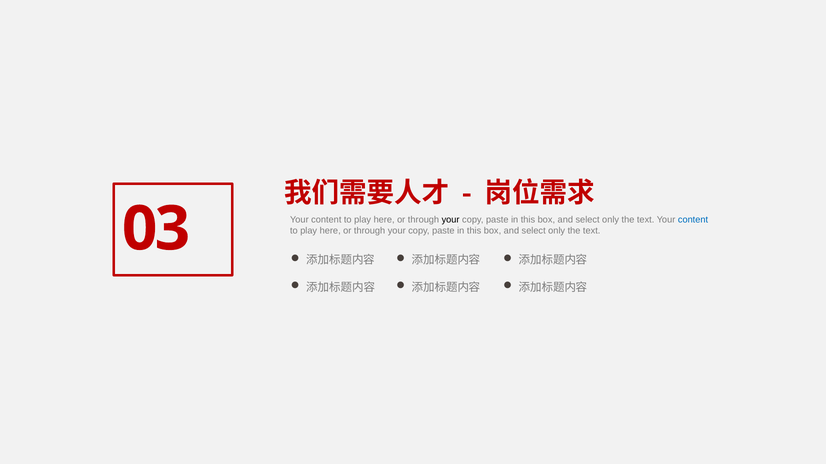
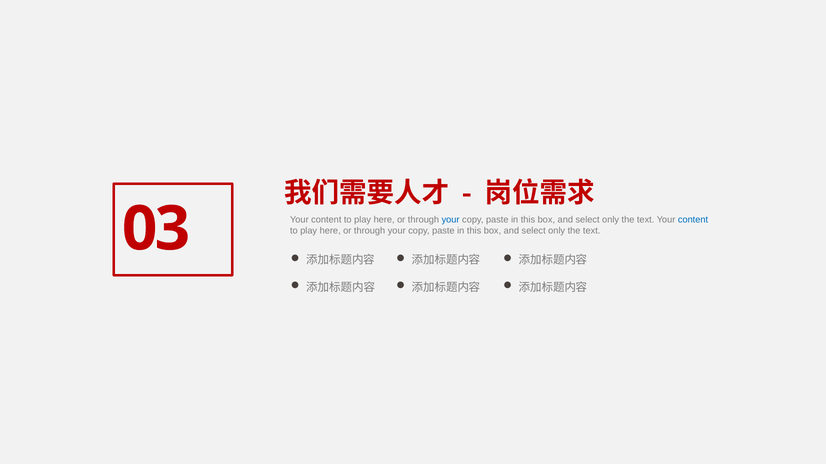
your at (451, 220) colour: black -> blue
